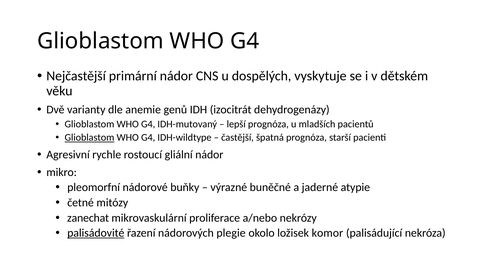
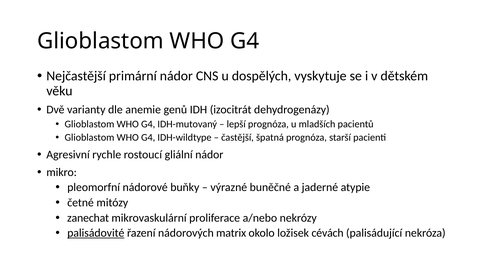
Glioblastom at (89, 137) underline: present -> none
plegie: plegie -> matrix
komor: komor -> cévách
